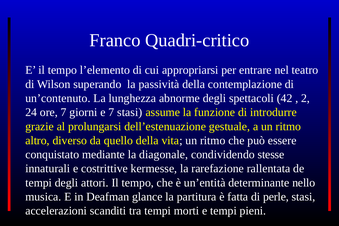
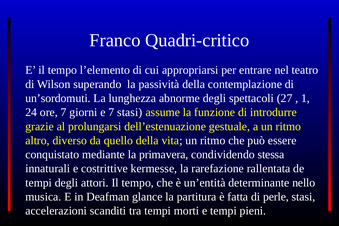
un’contenuto: un’contenuto -> un’sordomuti
42: 42 -> 27
2: 2 -> 1
diagonale: diagonale -> primavera
stesse: stesse -> stessa
